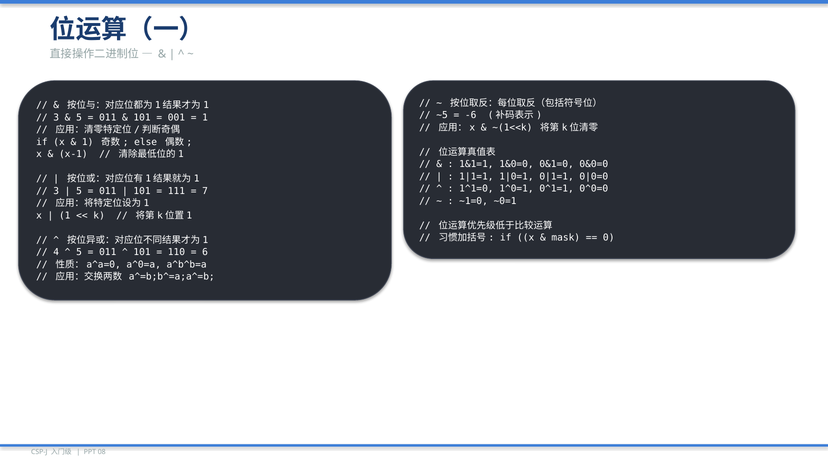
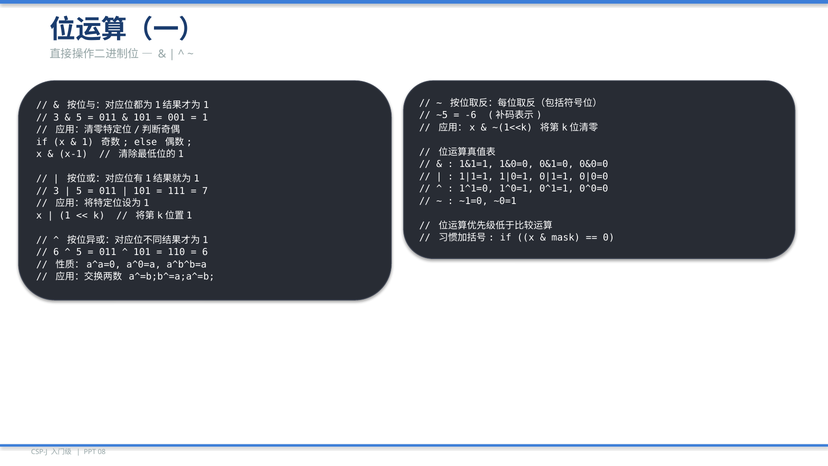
4 at (56, 252): 4 -> 6
